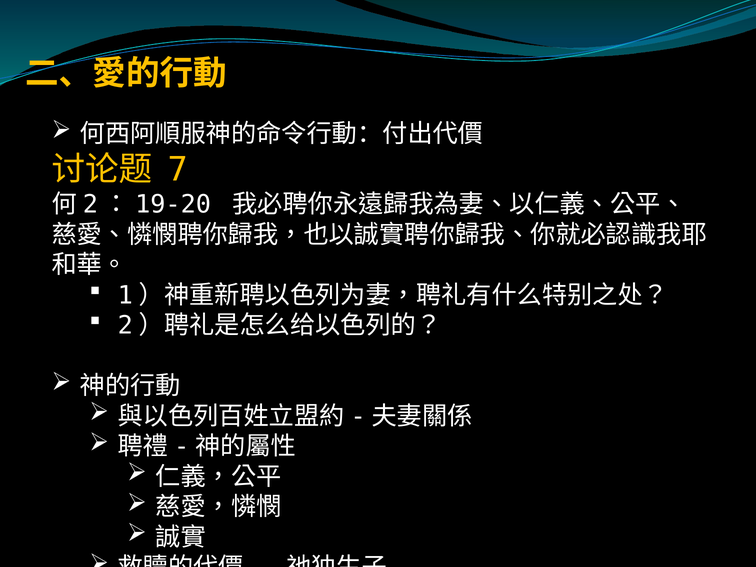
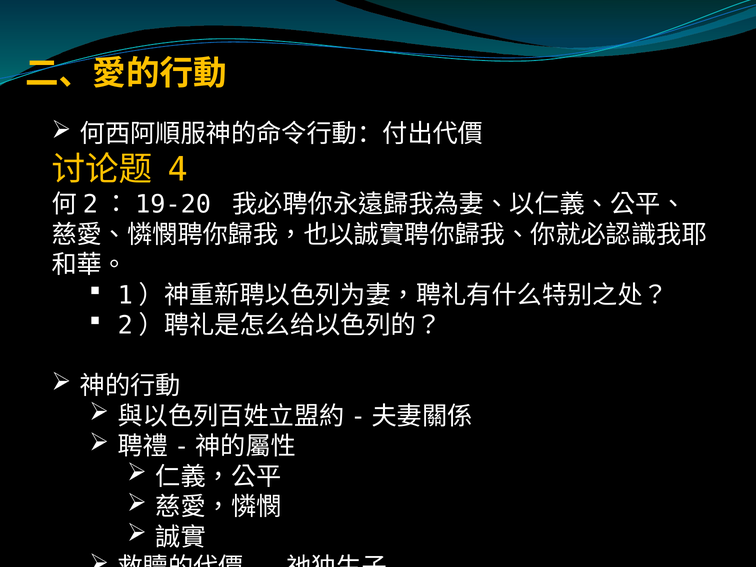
7: 7 -> 4
